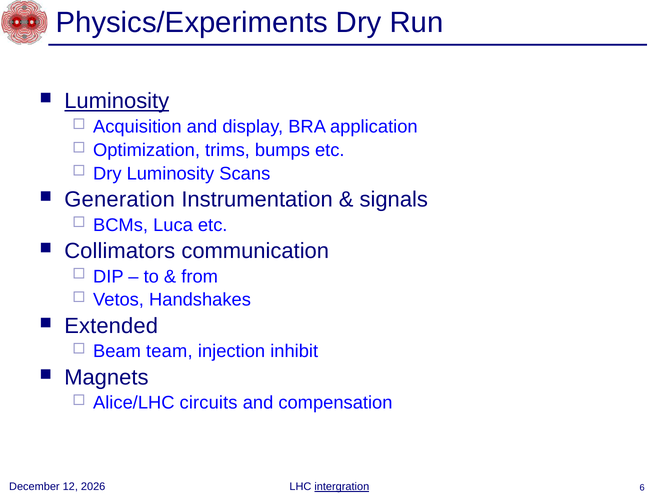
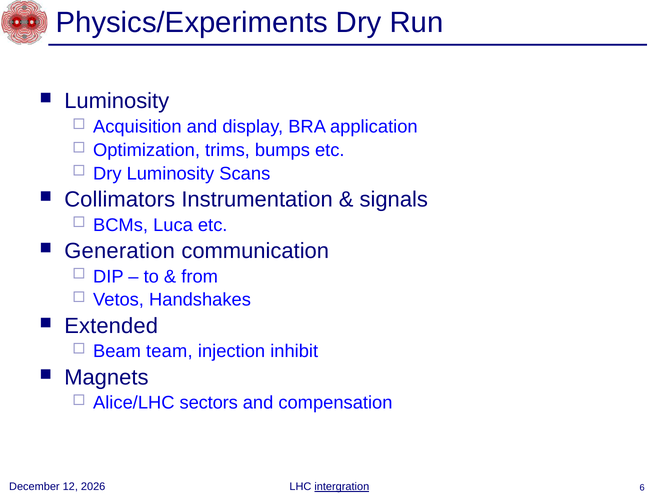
Luminosity at (117, 101) underline: present -> none
Generation: Generation -> Collimators
Collimators: Collimators -> Generation
circuits: circuits -> sectors
